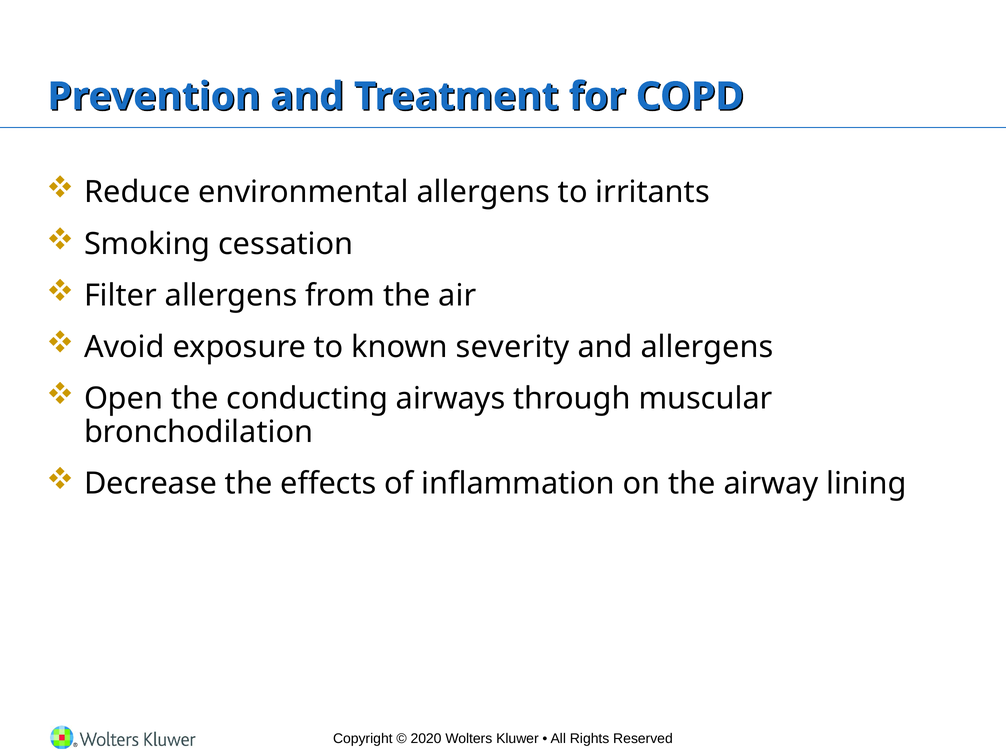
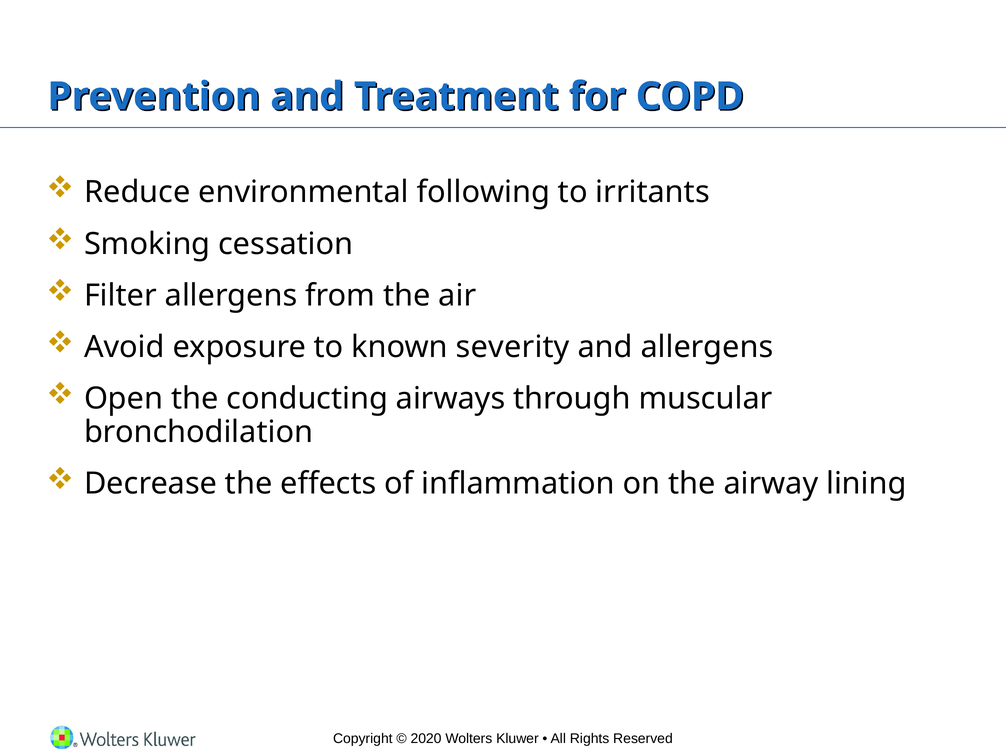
environmental allergens: allergens -> following
